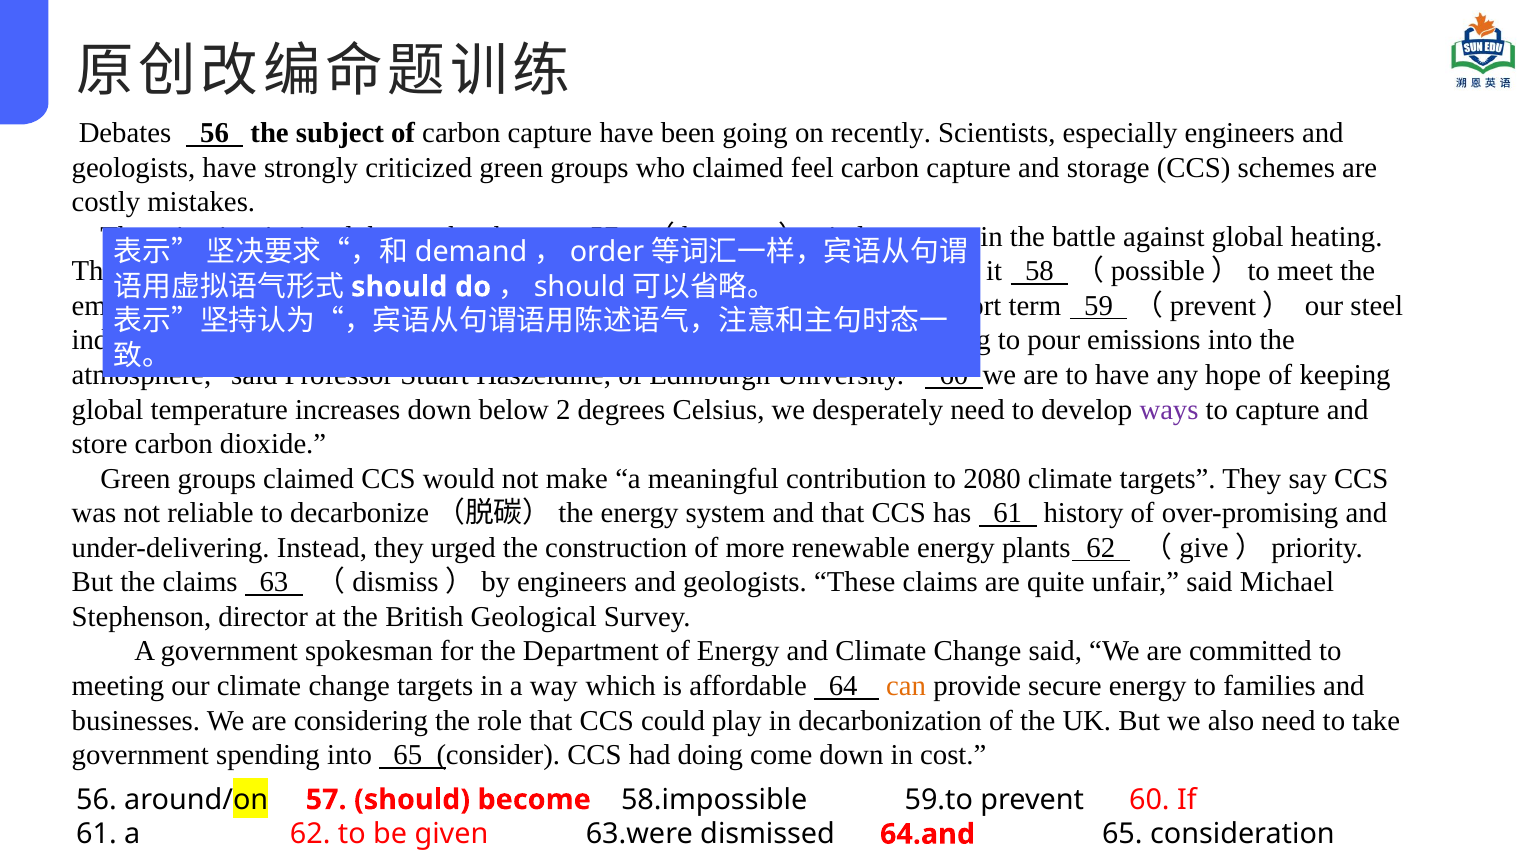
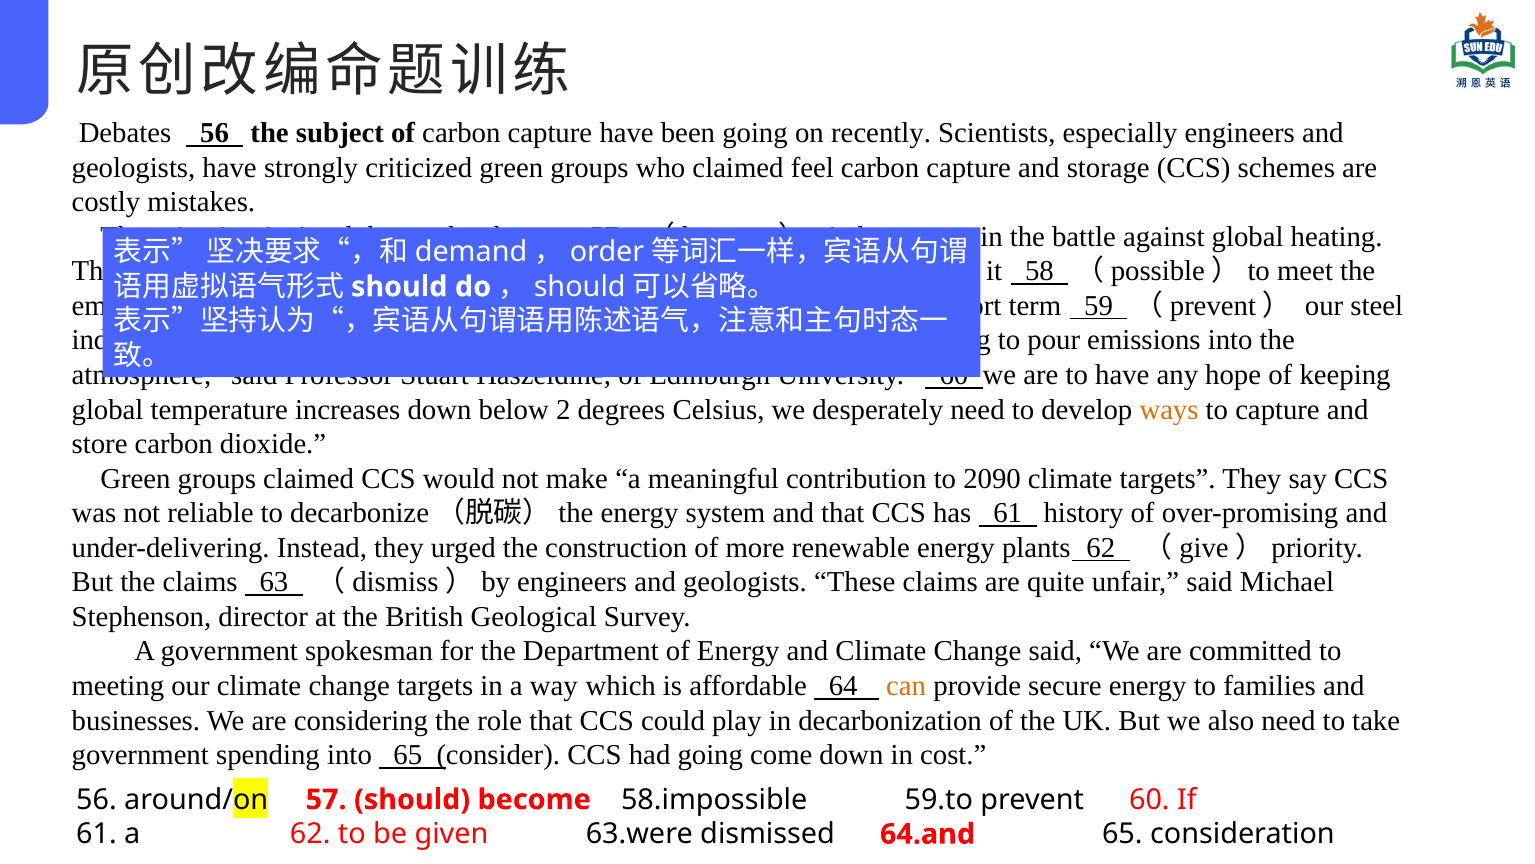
ways at (1169, 409) colour: purple -> orange
2080: 2080 -> 2090
had doing: doing -> going
